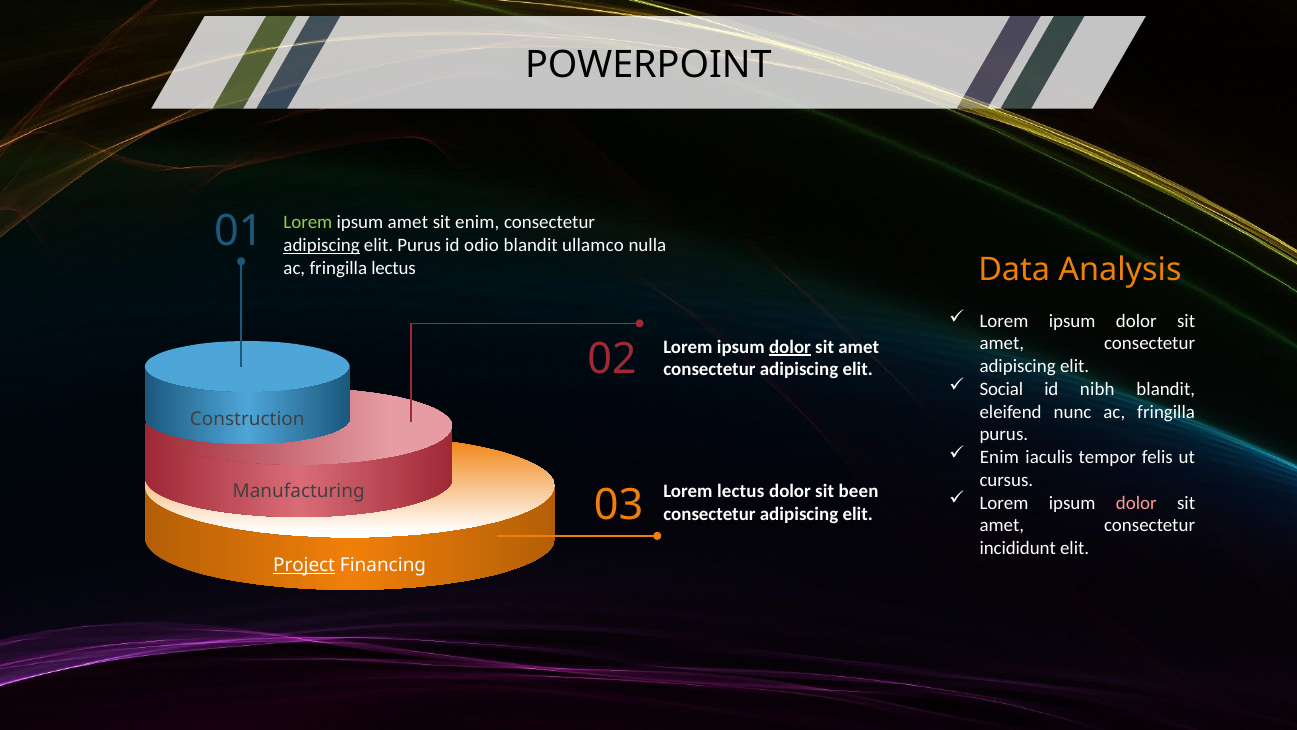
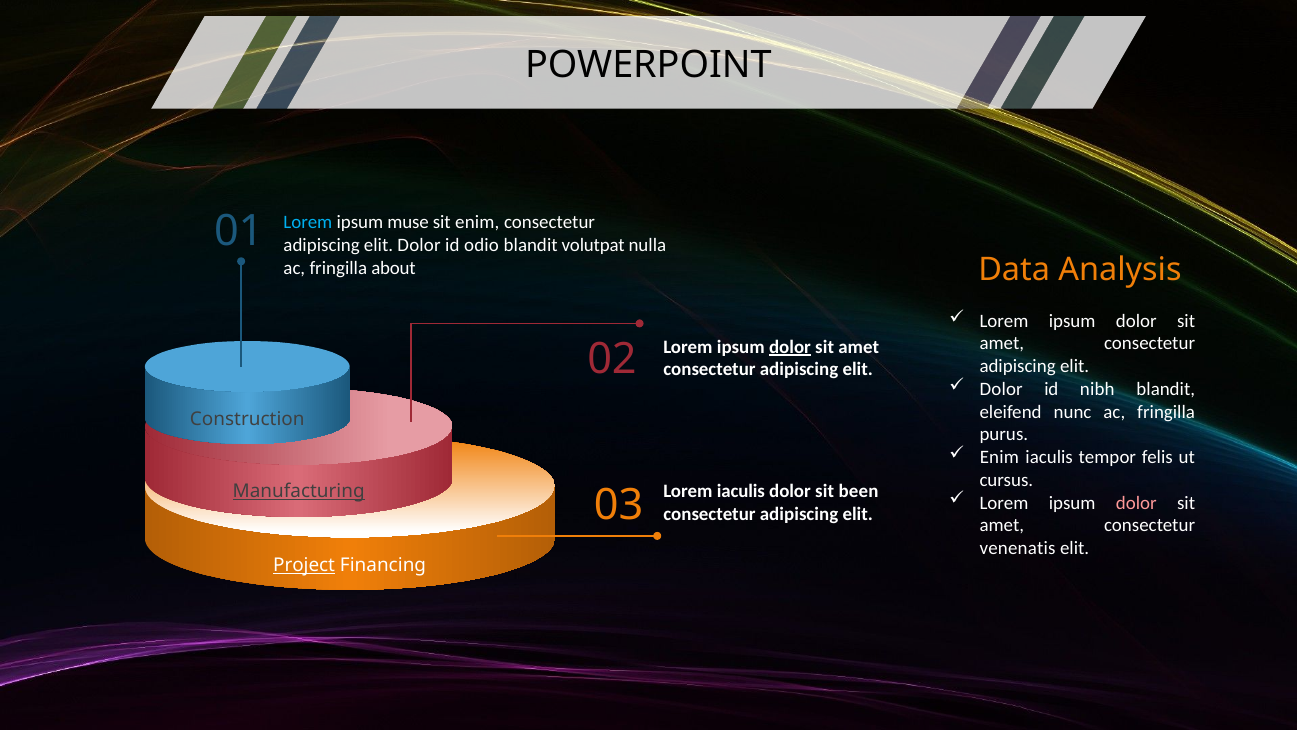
Lorem at (308, 222) colour: light green -> light blue
ipsum amet: amet -> muse
adipiscing at (322, 245) underline: present -> none
elit Purus: Purus -> Dolor
ullamco: ullamco -> volutpat
fringilla lectus: lectus -> about
Social at (1001, 389): Social -> Dolor
Lorem lectus: lectus -> iaculis
Manufacturing underline: none -> present
incididunt: incididunt -> venenatis
